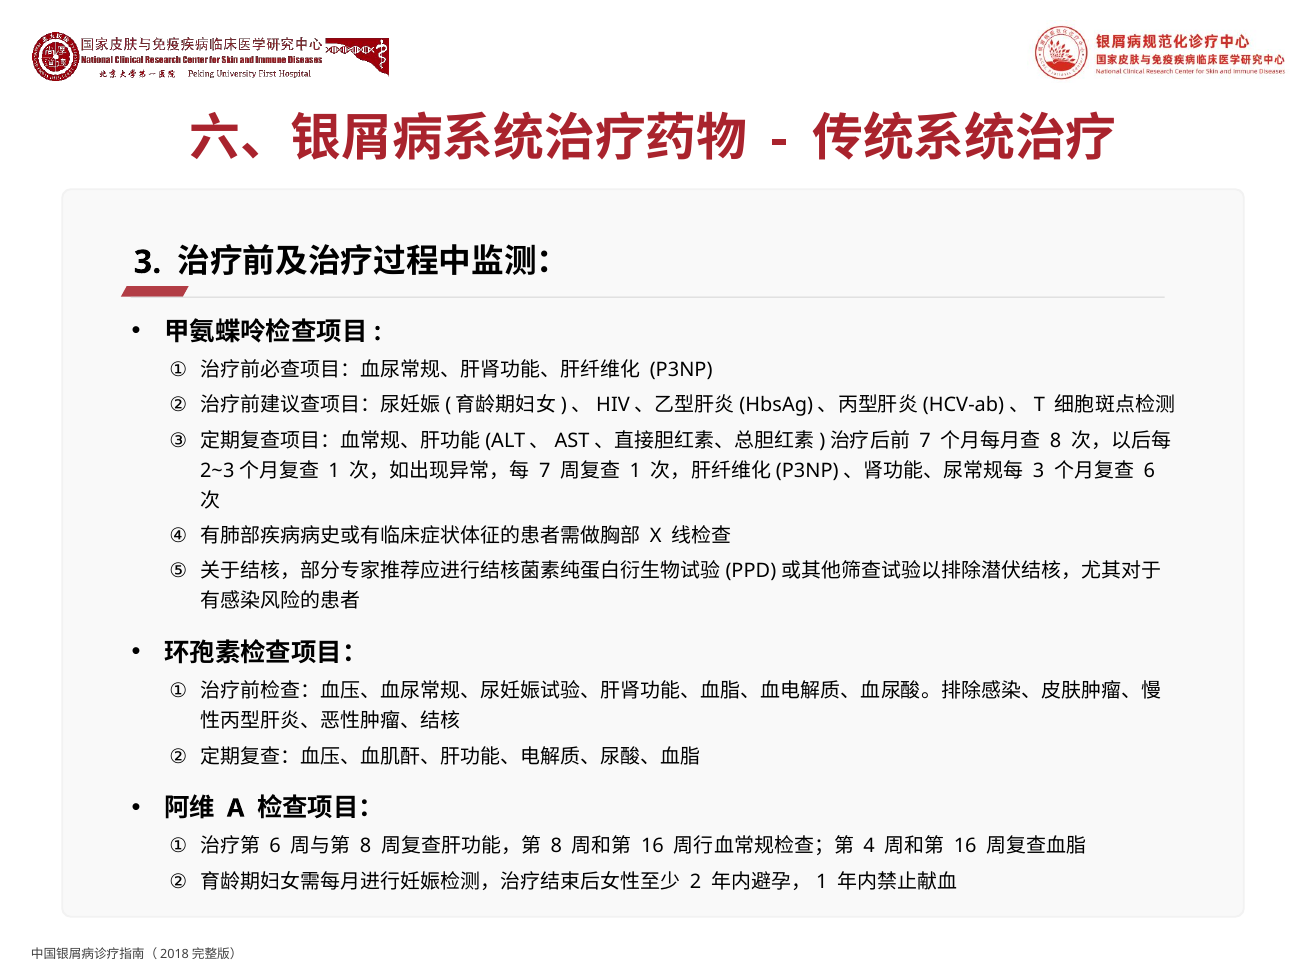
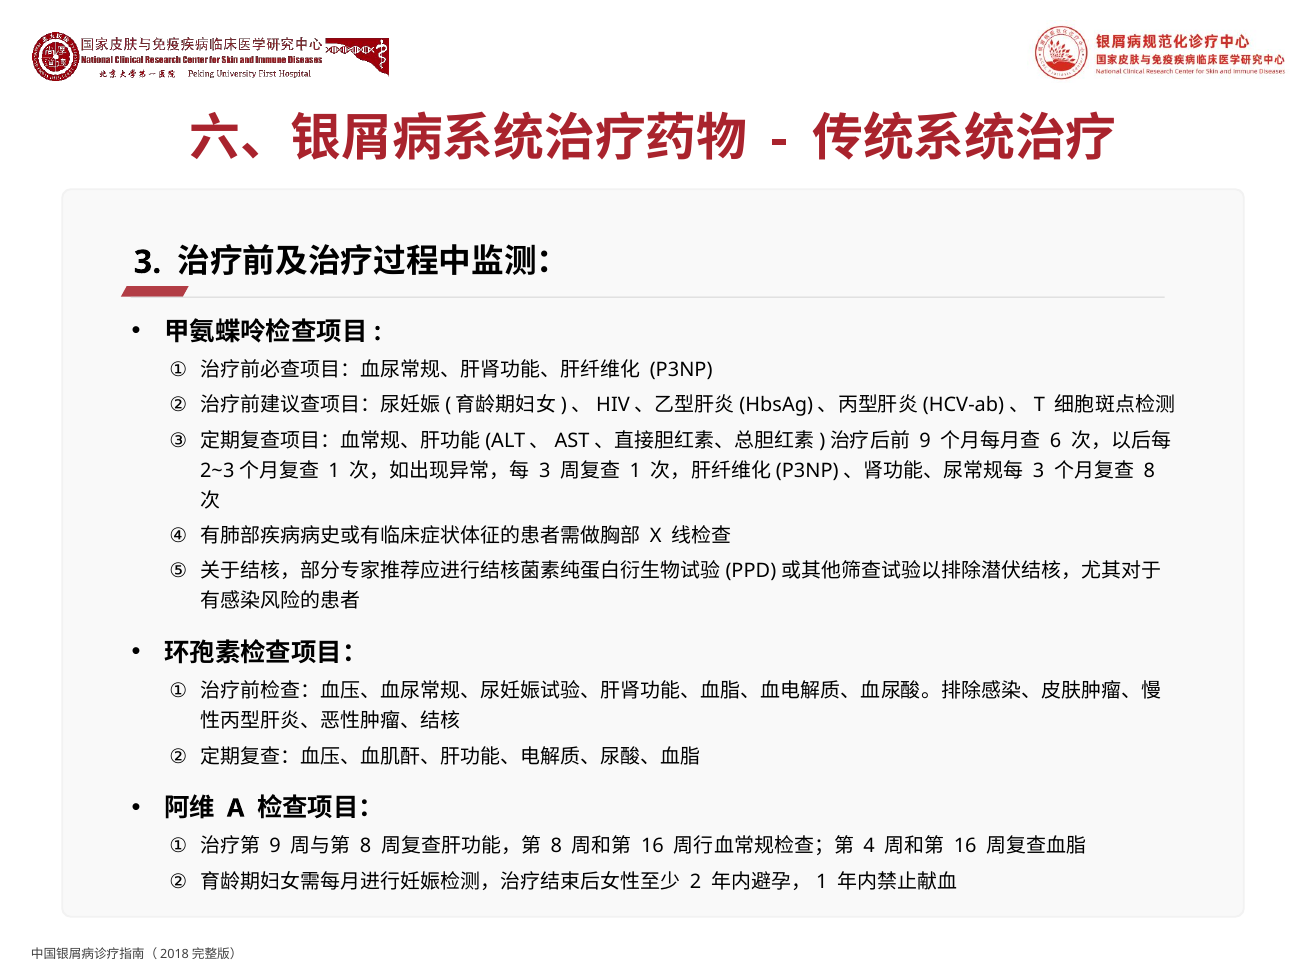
7 at (925, 440): 7 -> 9
8 at (1056, 440): 8 -> 6
7 at (545, 470): 7 -> 3
6 at (1149, 470): 6 -> 8
6 at (275, 846): 6 -> 9
